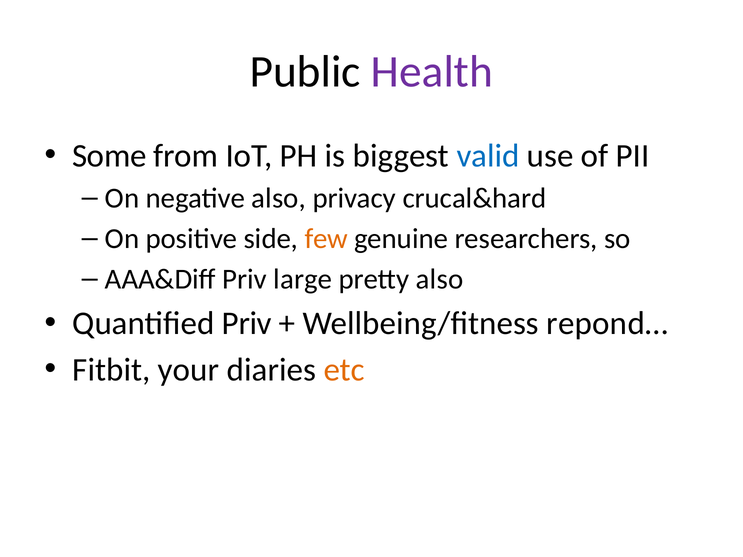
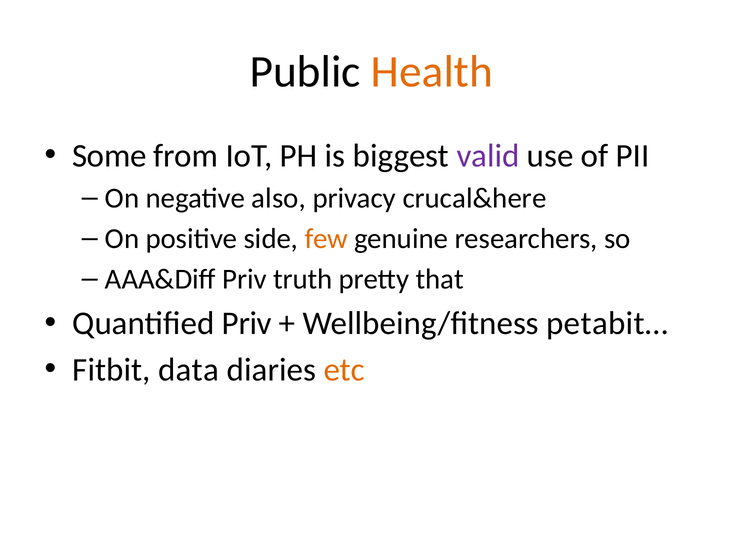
Health colour: purple -> orange
valid colour: blue -> purple
crucal&hard: crucal&hard -> crucal&here
large: large -> truth
pretty also: also -> that
repond…: repond… -> petabit…
your: your -> data
